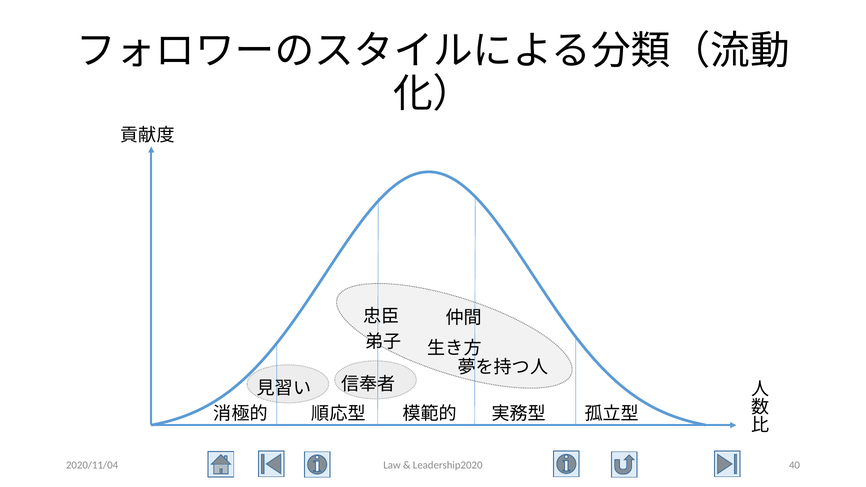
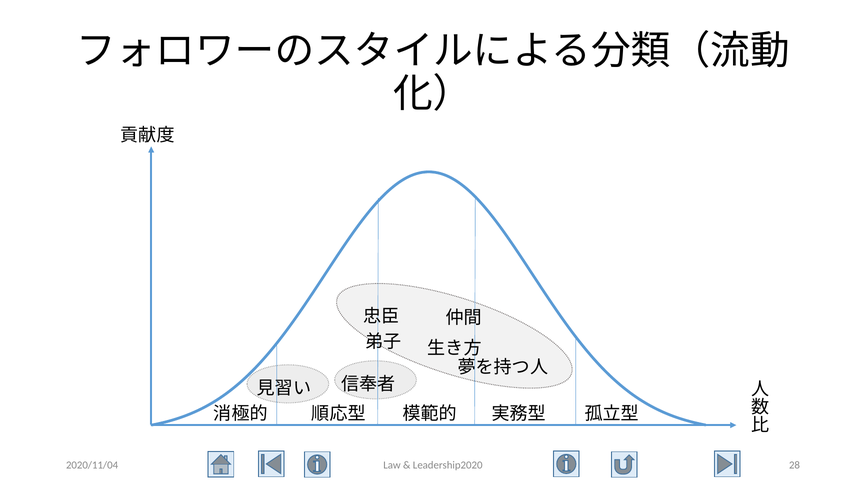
40: 40 -> 28
